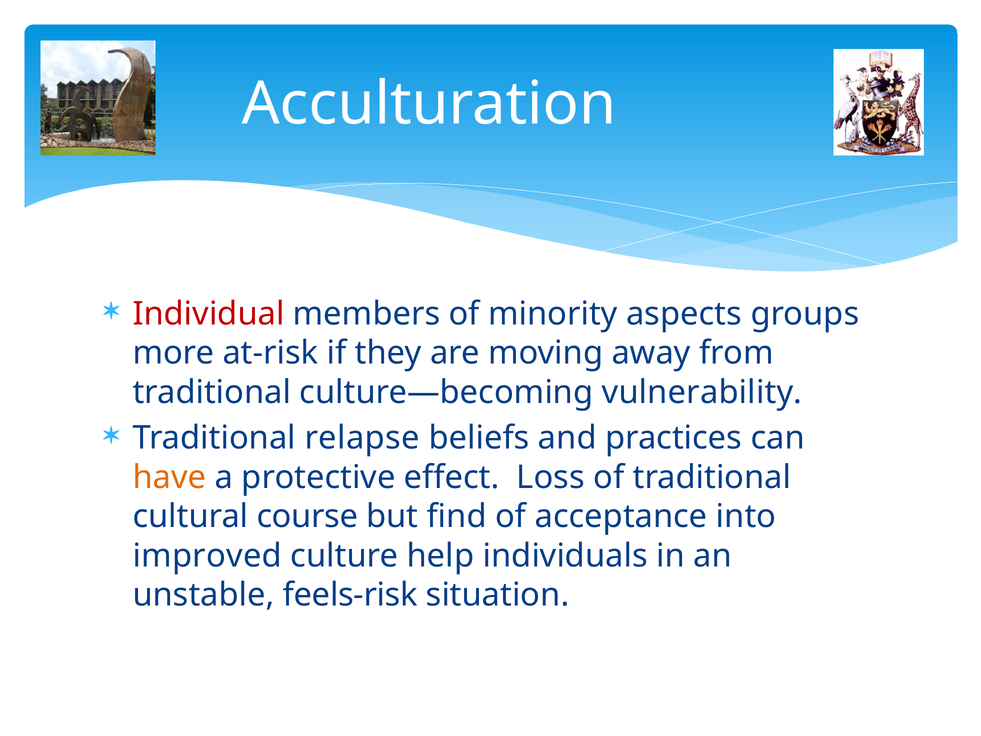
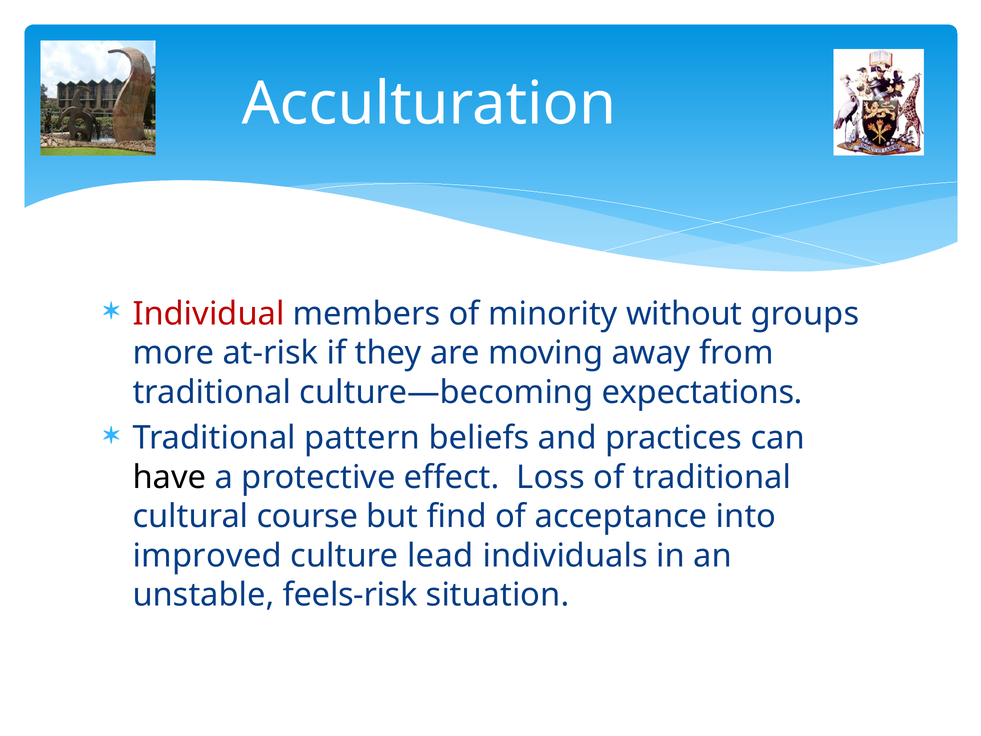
aspects: aspects -> without
vulnerability: vulnerability -> expectations
relapse: relapse -> pattern
have colour: orange -> black
help: help -> lead
